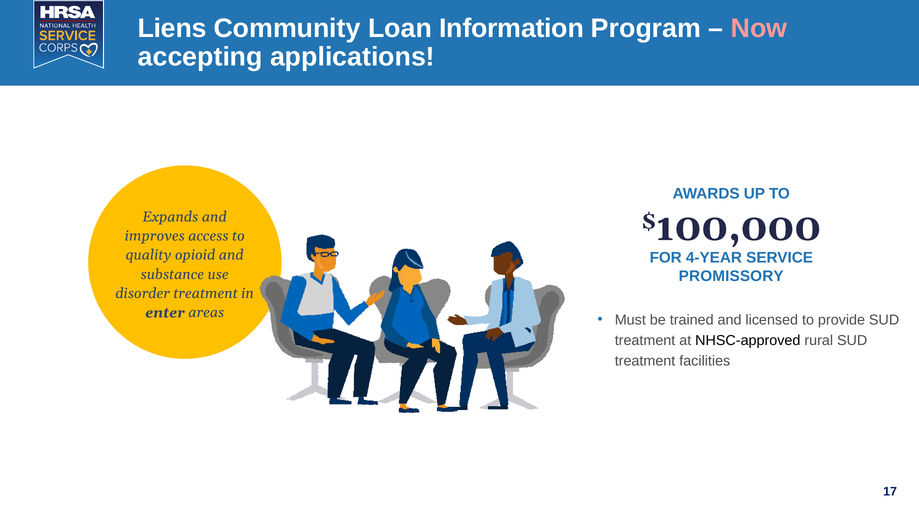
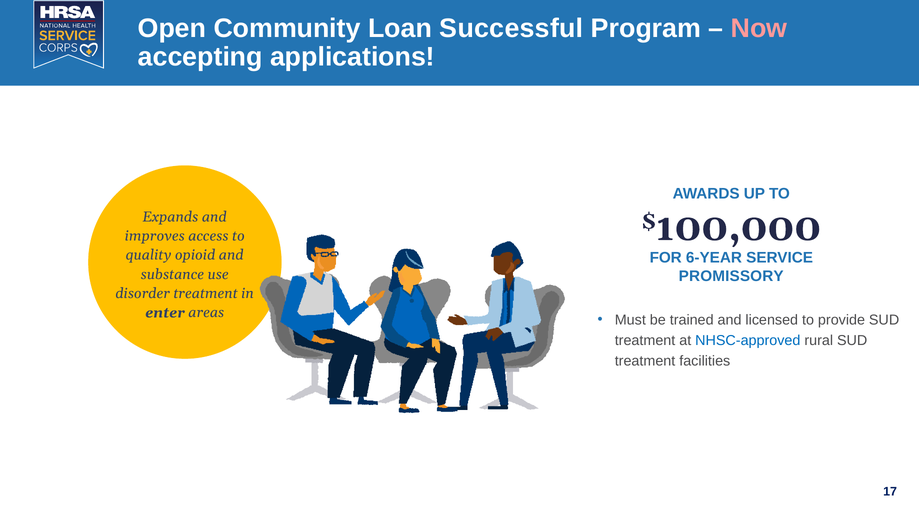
Liens: Liens -> Open
Information: Information -> Successful
4-YEAR: 4-YEAR -> 6-YEAR
NHSC-approved colour: black -> blue
